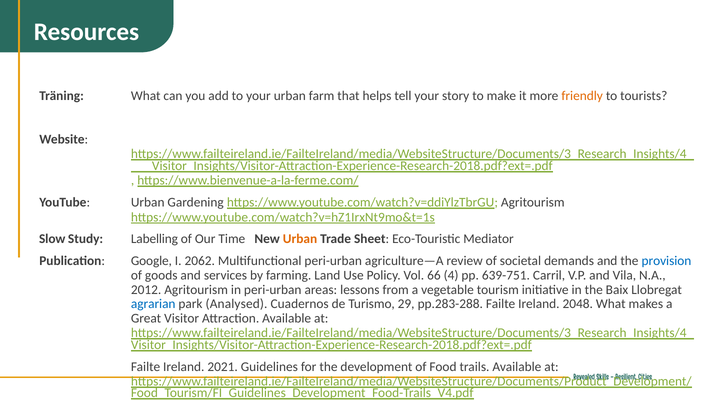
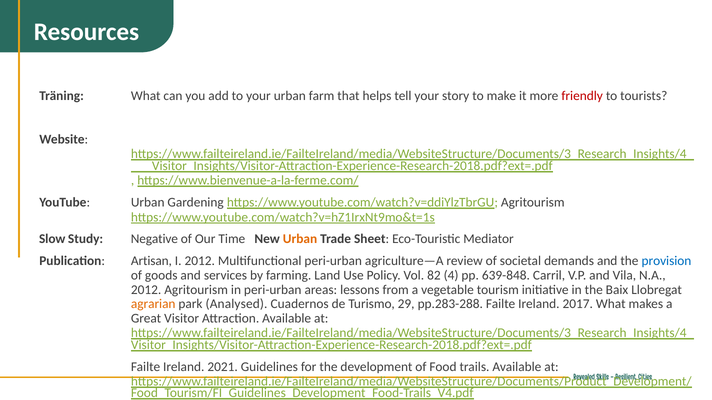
friendly colour: orange -> red
Labelling: Labelling -> Negative
Google: Google -> Artisan
I 2062: 2062 -> 2012
66: 66 -> 82
639-751: 639-751 -> 639-848
agrarian colour: blue -> orange
2048: 2048 -> 2017
